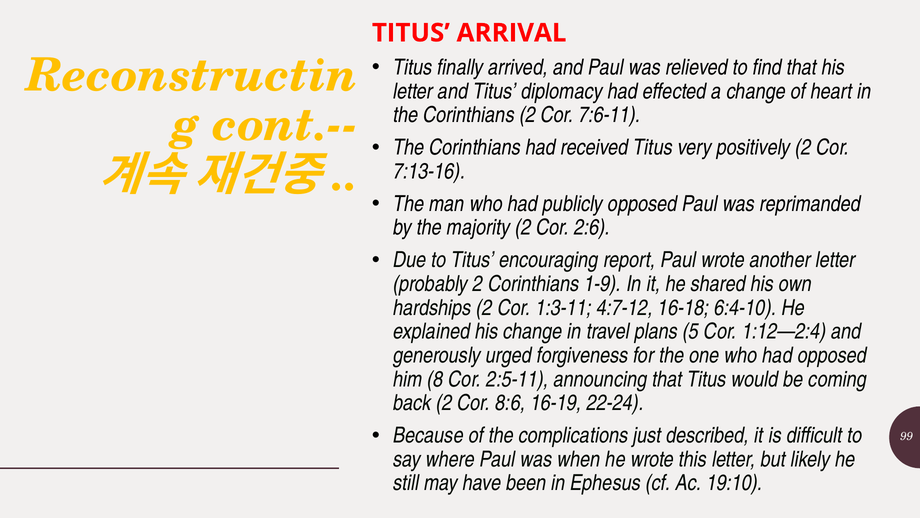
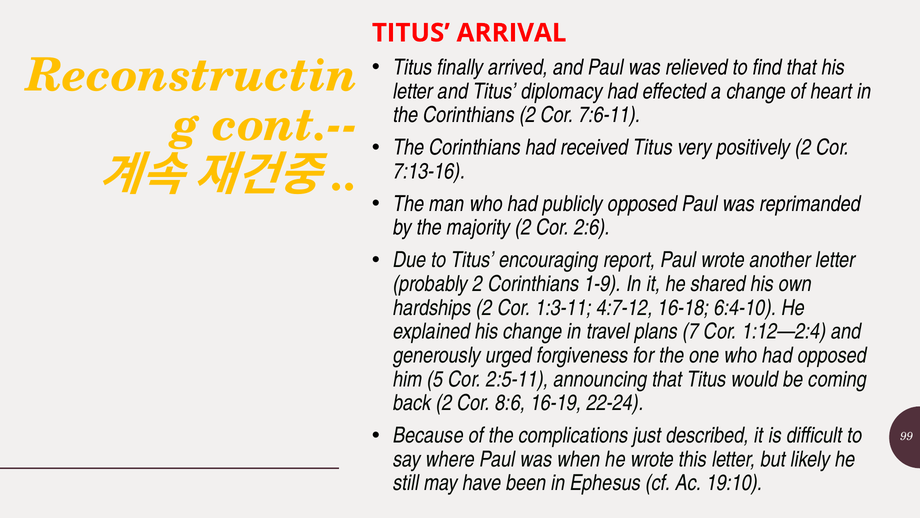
5: 5 -> 7
8: 8 -> 5
